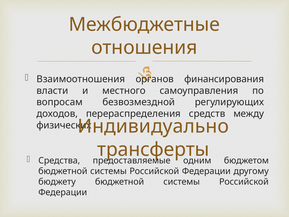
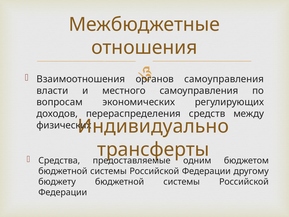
финансирования at (224, 79): финансирования -> самоуправления
безвозмездной: безвозмездной -> экономических
